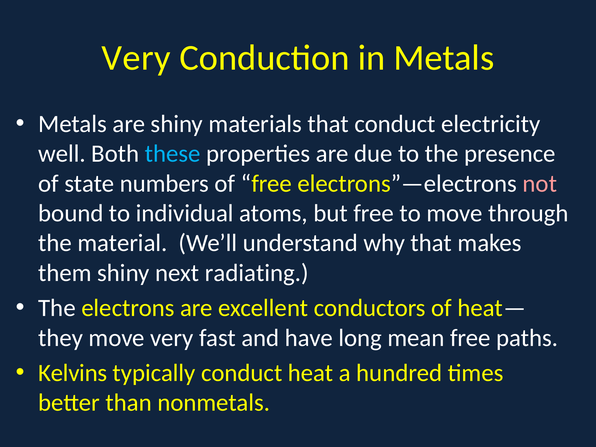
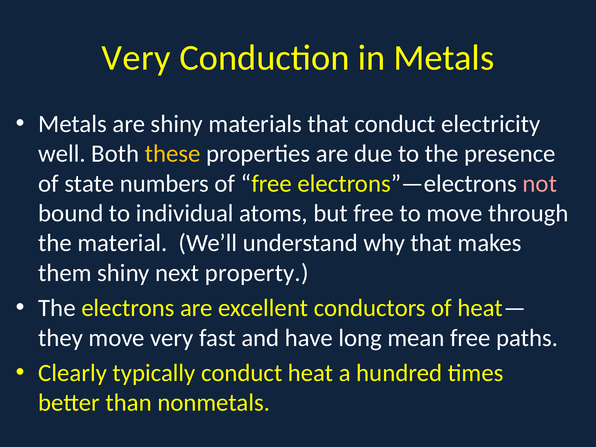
these colour: light blue -> yellow
radiating: radiating -> property
Kelvins: Kelvins -> Clearly
